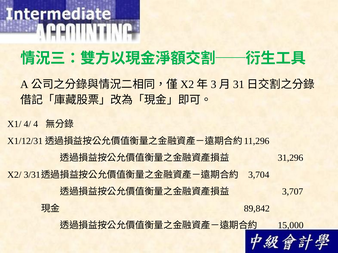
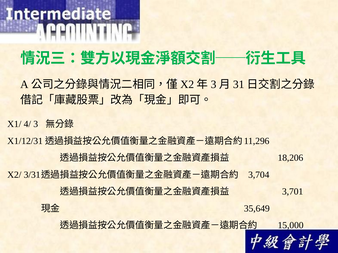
4: 4 -> 3
31,296: 31,296 -> 18,206
3,707: 3,707 -> 3,701
89,842: 89,842 -> 35,649
